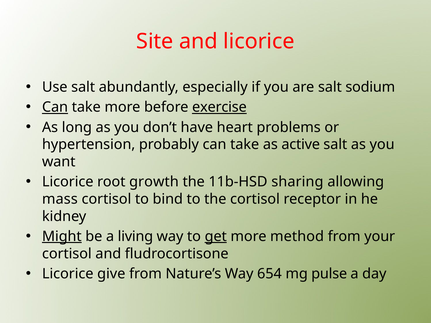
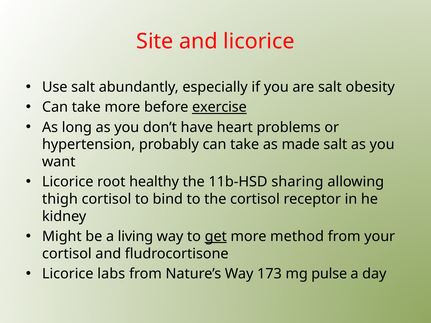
sodium: sodium -> obesity
Can at (55, 107) underline: present -> none
active: active -> made
growth: growth -> healthy
mass: mass -> thigh
Might underline: present -> none
give: give -> labs
654: 654 -> 173
